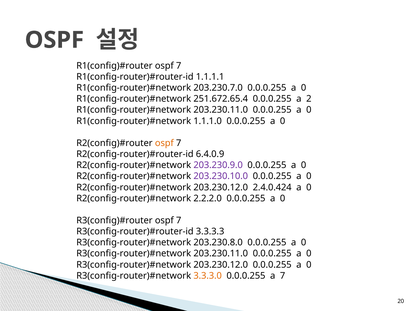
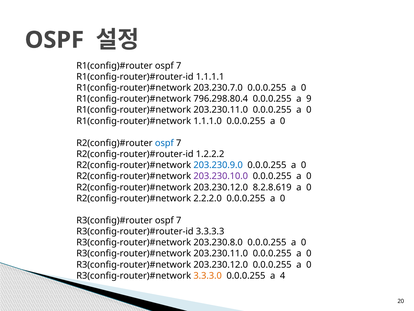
251.672.65.4: 251.672.65.4 -> 796.298.80.4
2: 2 -> 9
ospf at (164, 143) colour: orange -> blue
6.4.0.9: 6.4.0.9 -> 1.2.2.2
203.230.9.0 colour: purple -> blue
2.4.0.424: 2.4.0.424 -> 8.2.8.619
a 7: 7 -> 4
